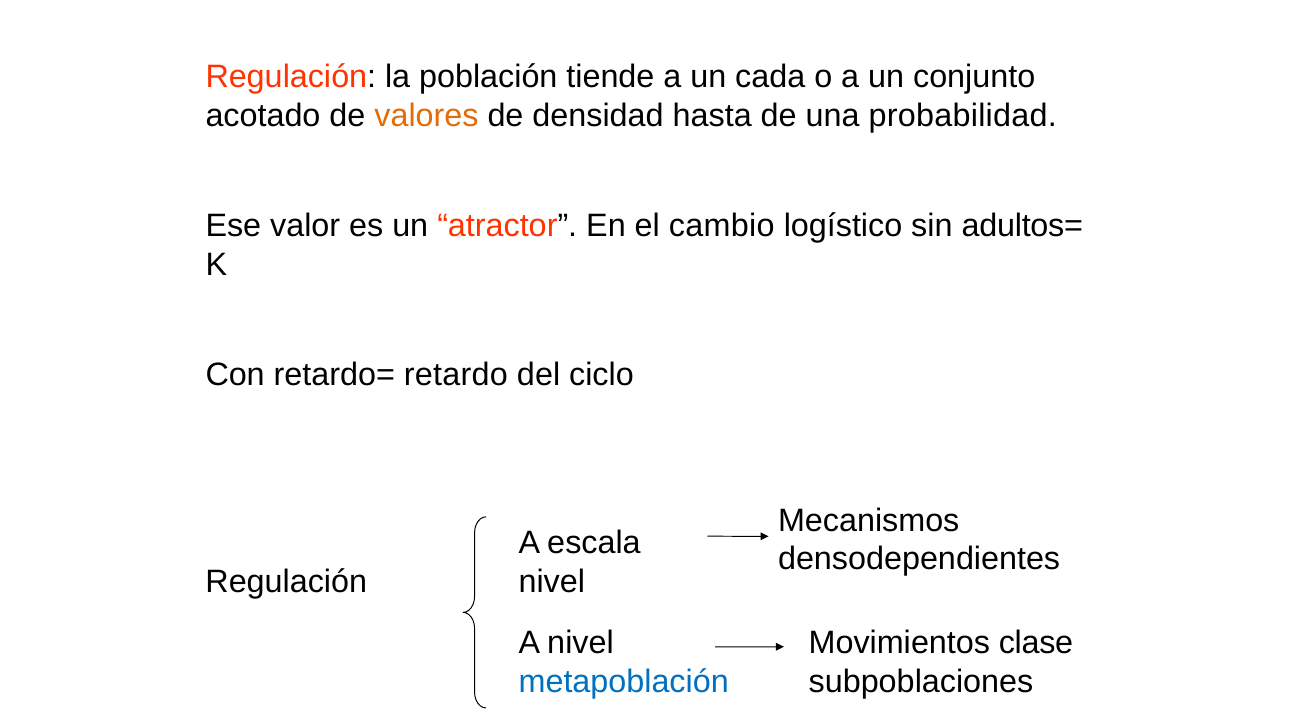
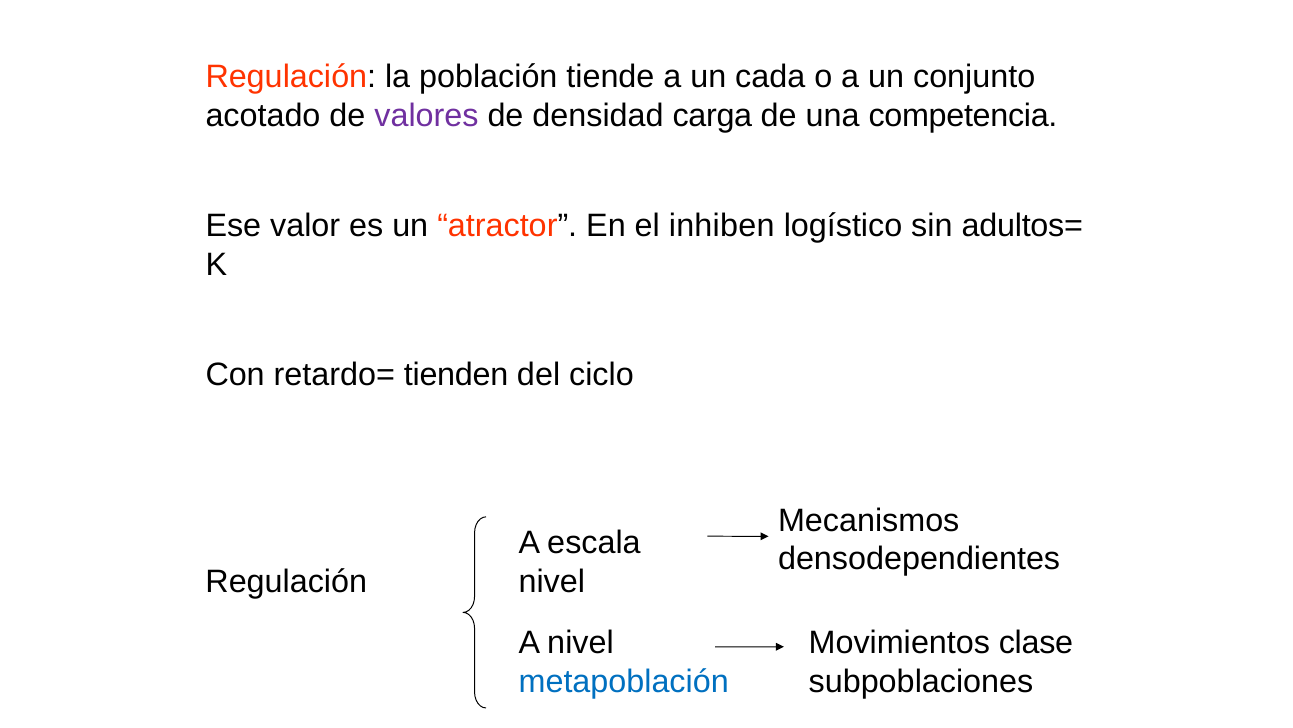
valores colour: orange -> purple
hasta: hasta -> carga
probabilidad: probabilidad -> competencia
cambio: cambio -> inhiben
retardo: retardo -> tienden
